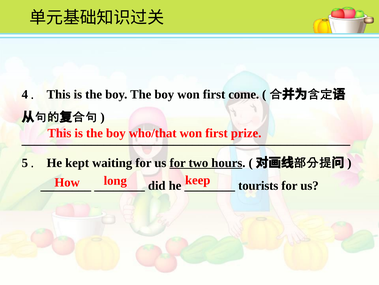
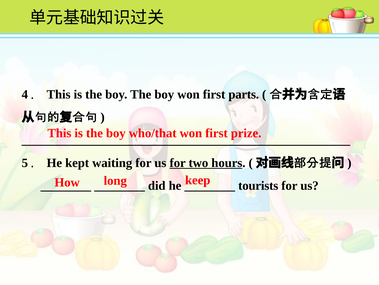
come: come -> parts
